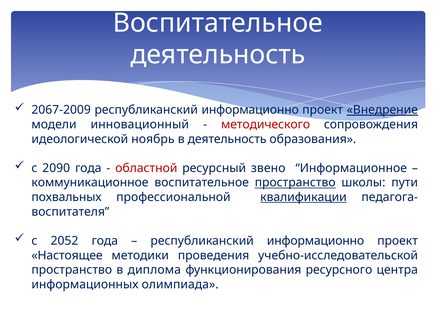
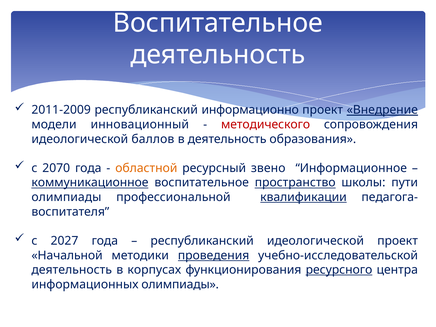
2067-2009: 2067-2009 -> 2011-2009
ноябрь: ноябрь -> баллов
2090: 2090 -> 2070
областной colour: red -> orange
коммуникационное underline: none -> present
похвальных at (67, 197): похвальных -> олимпиады
2052: 2052 -> 2027
информационно at (316, 241): информационно -> идеологической
Настоящее: Настоящее -> Начальной
проведения underline: none -> present
пространство at (72, 270): пространство -> деятельность
диплома: диплома -> корпусах
ресурсного underline: none -> present
информационных олимпиада: олимпиада -> олимпиады
